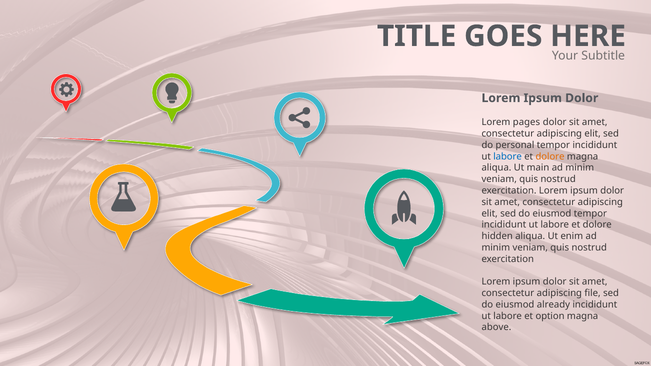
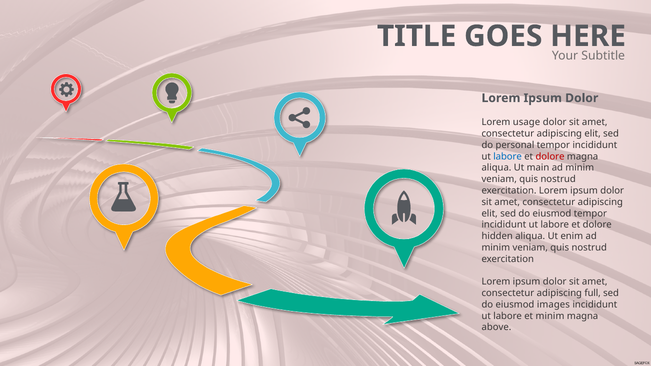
pages: pages -> usage
dolore at (550, 157) colour: orange -> red
file: file -> full
already: already -> images
et option: option -> minim
